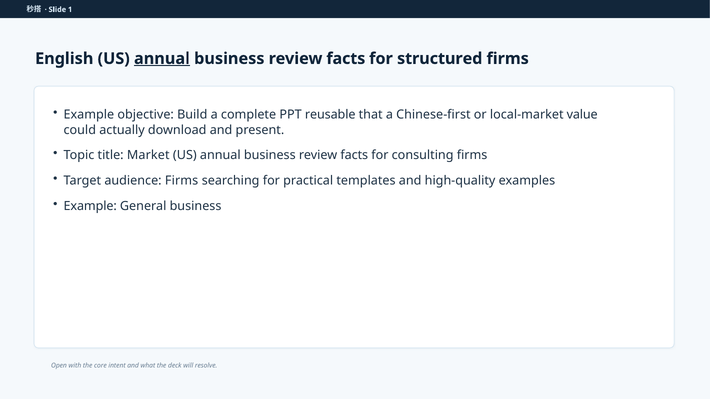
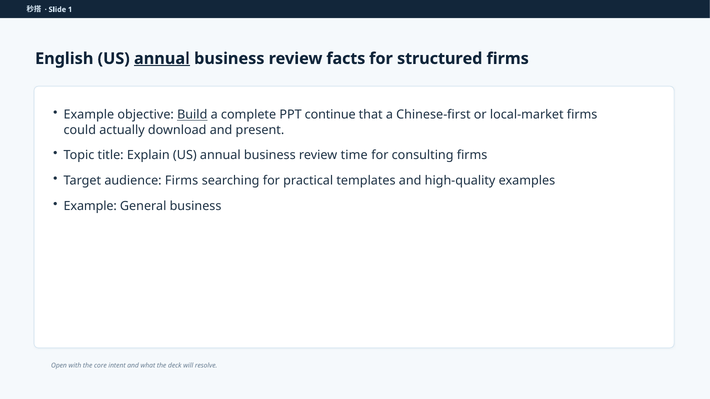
Build underline: none -> present
reusable: reusable -> continue
local-market value: value -> firms
Market: Market -> Explain
facts at (354, 155): facts -> time
